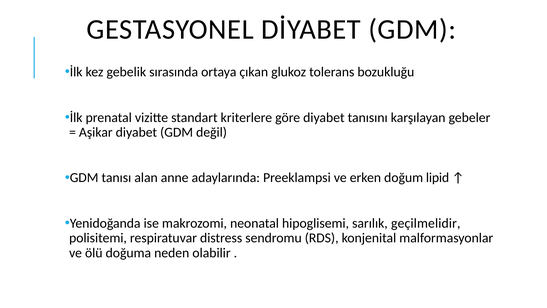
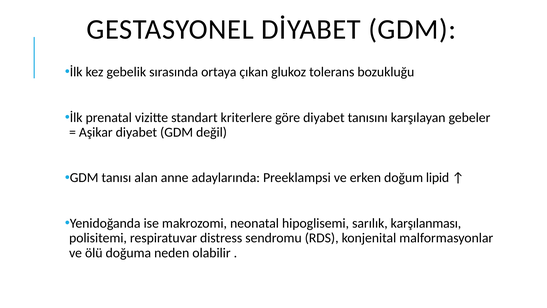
geçilmelidir: geçilmelidir -> karşılanması
